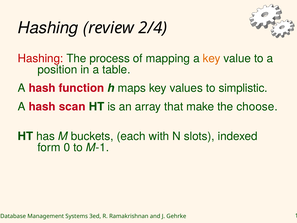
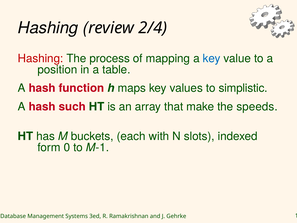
key at (212, 58) colour: orange -> blue
scan: scan -> such
choose: choose -> speeds
